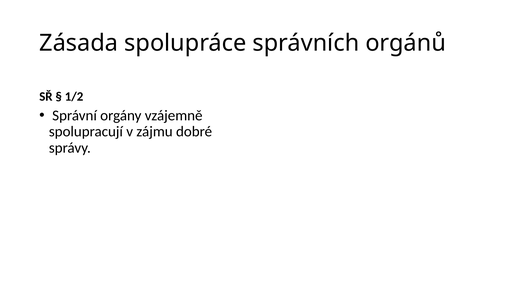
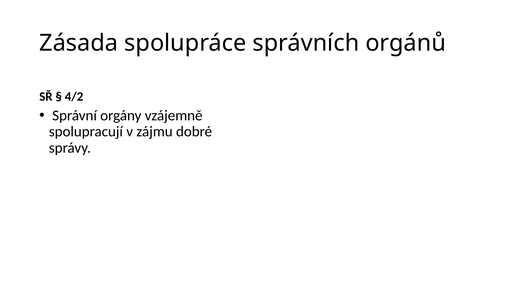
1/2: 1/2 -> 4/2
